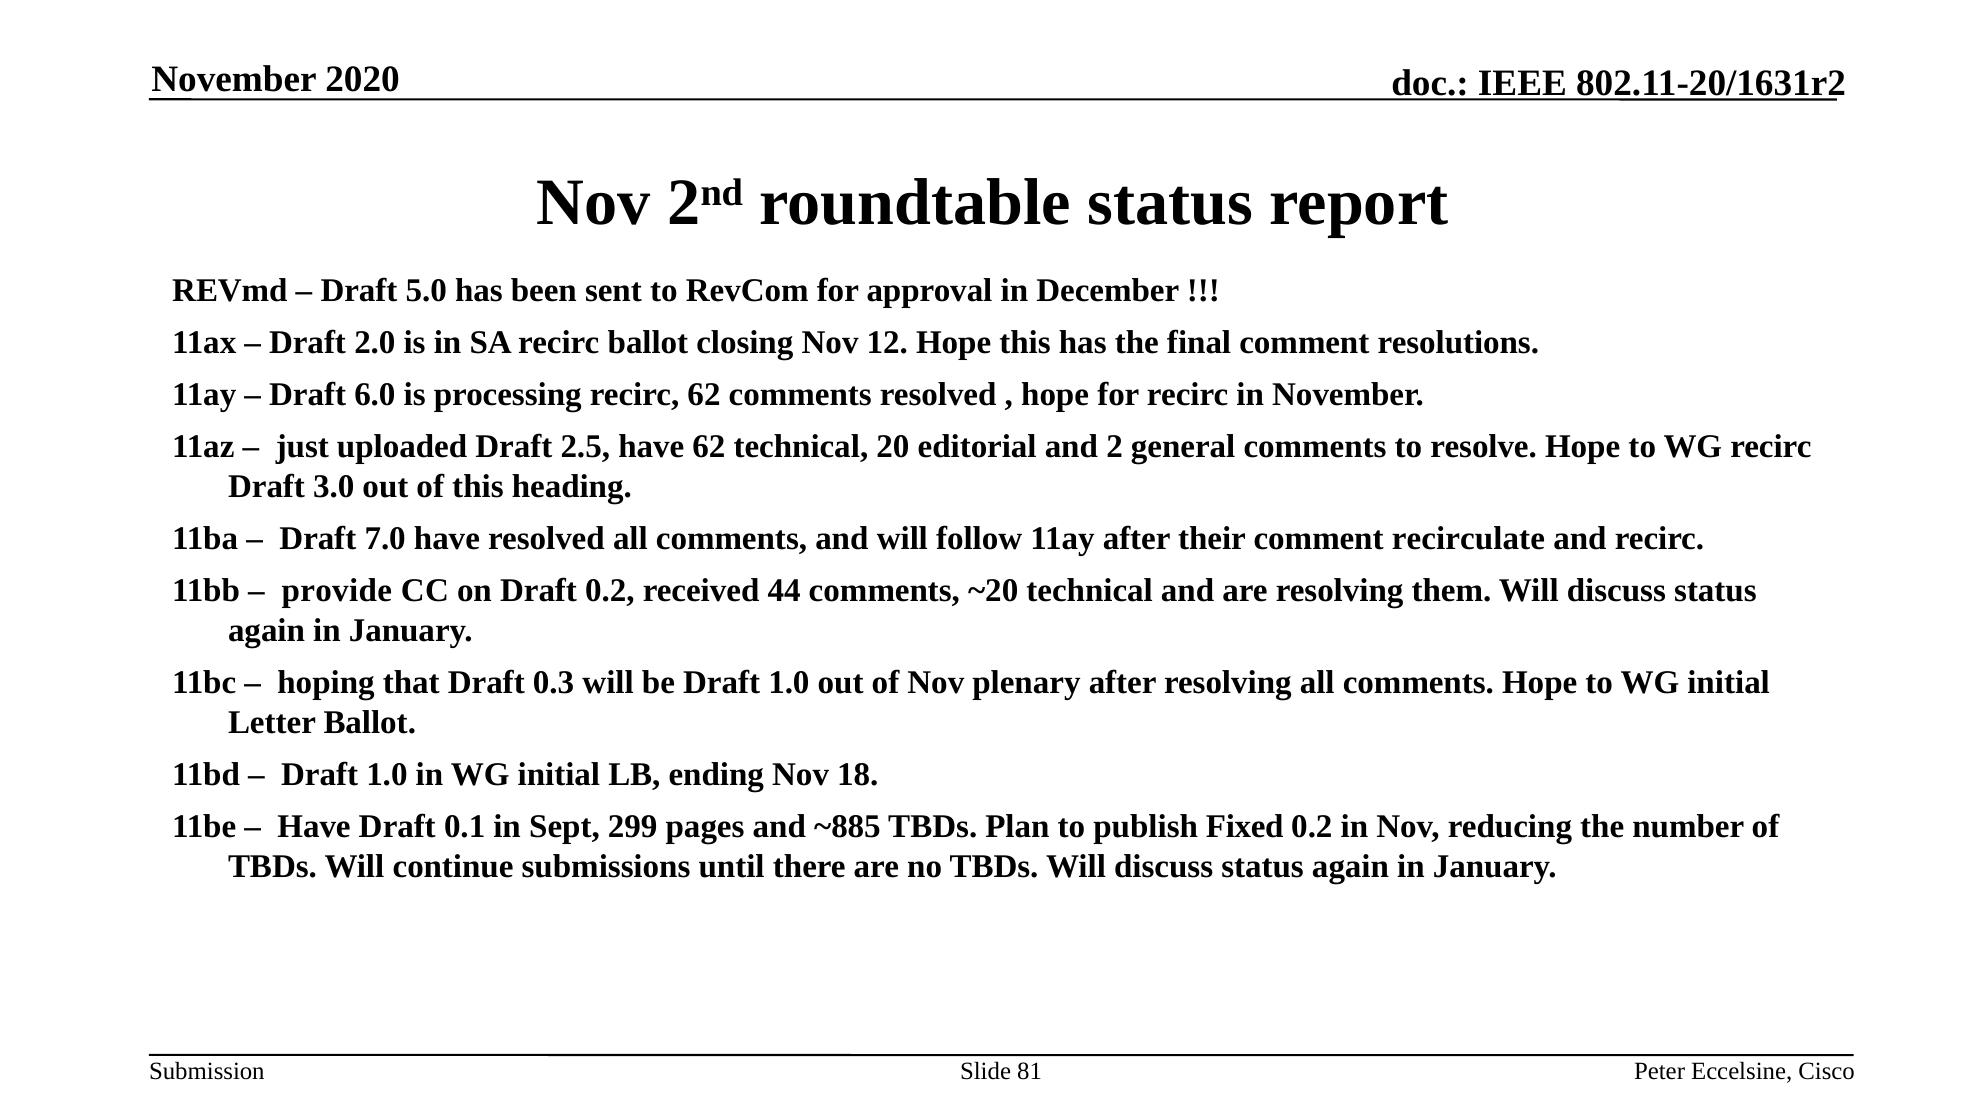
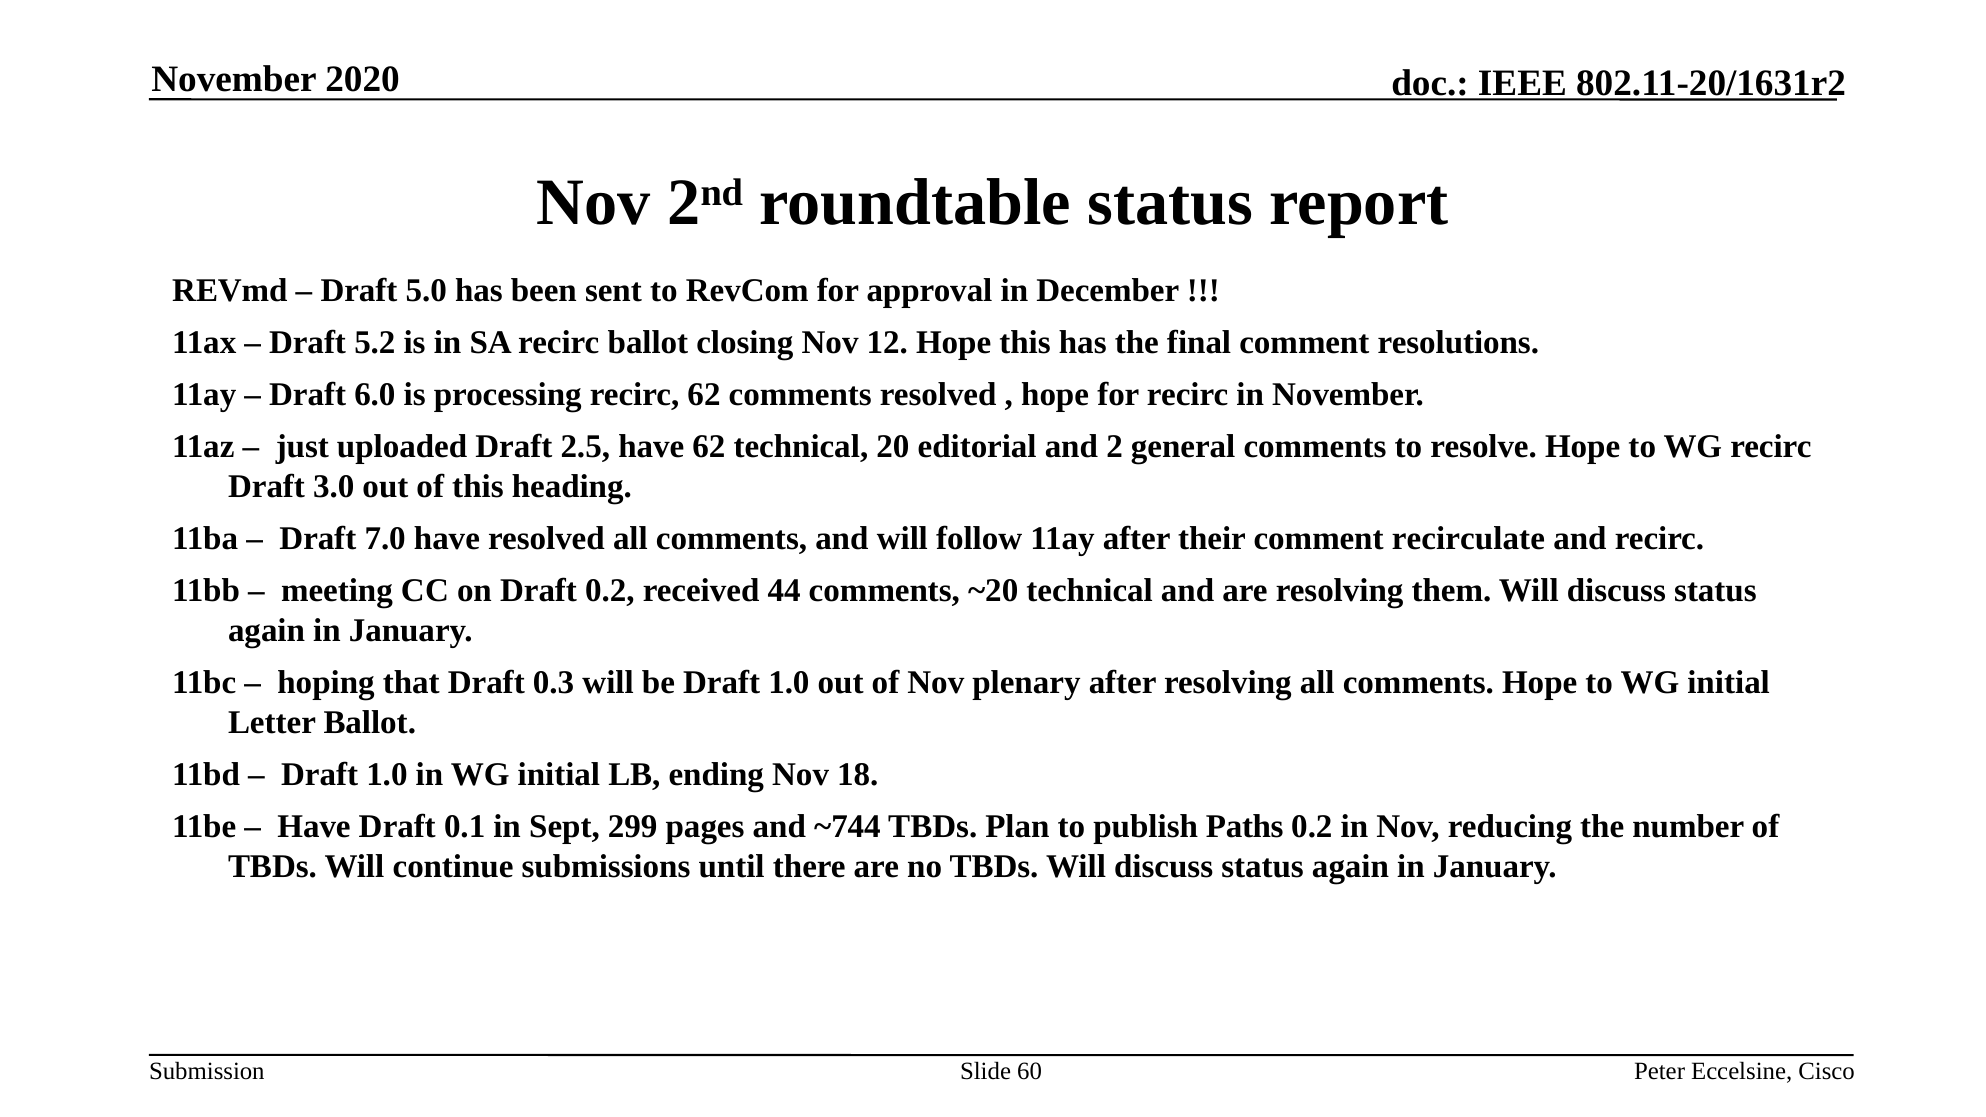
2.0: 2.0 -> 5.2
provide: provide -> meeting
~885: ~885 -> ~744
Fixed: Fixed -> Paths
81: 81 -> 60
